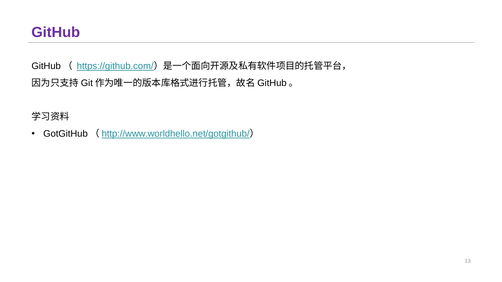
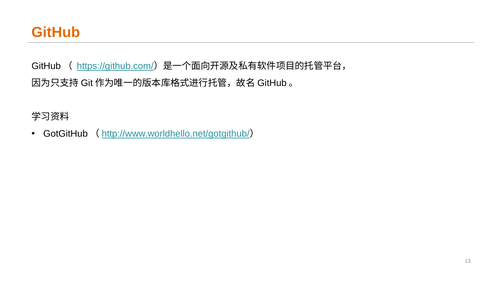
GitHub colour: purple -> orange
